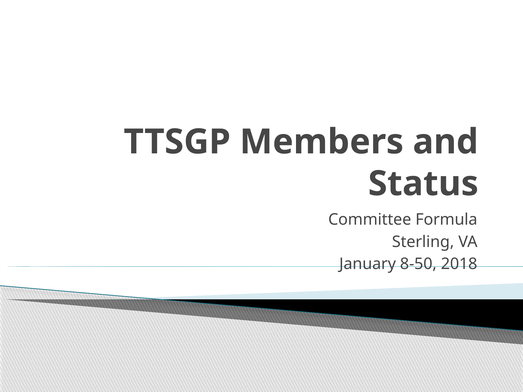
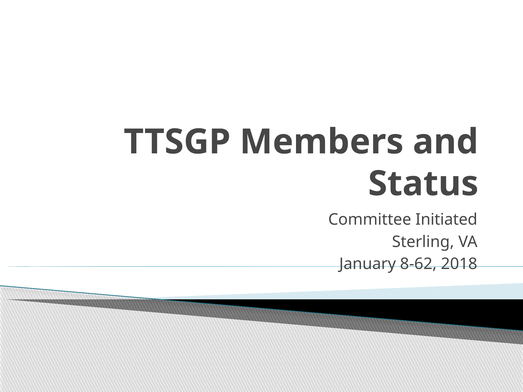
Formula: Formula -> Initiated
8-50: 8-50 -> 8-62
